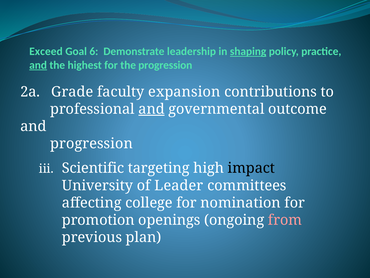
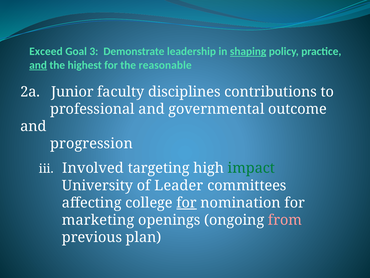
6: 6 -> 3
the progression: progression -> reasonable
Grade: Grade -> Junior
expansion: expansion -> disciplines
and at (152, 109) underline: present -> none
Scientific: Scientific -> Involved
impact colour: black -> green
for at (187, 202) underline: none -> present
promotion: promotion -> marketing
